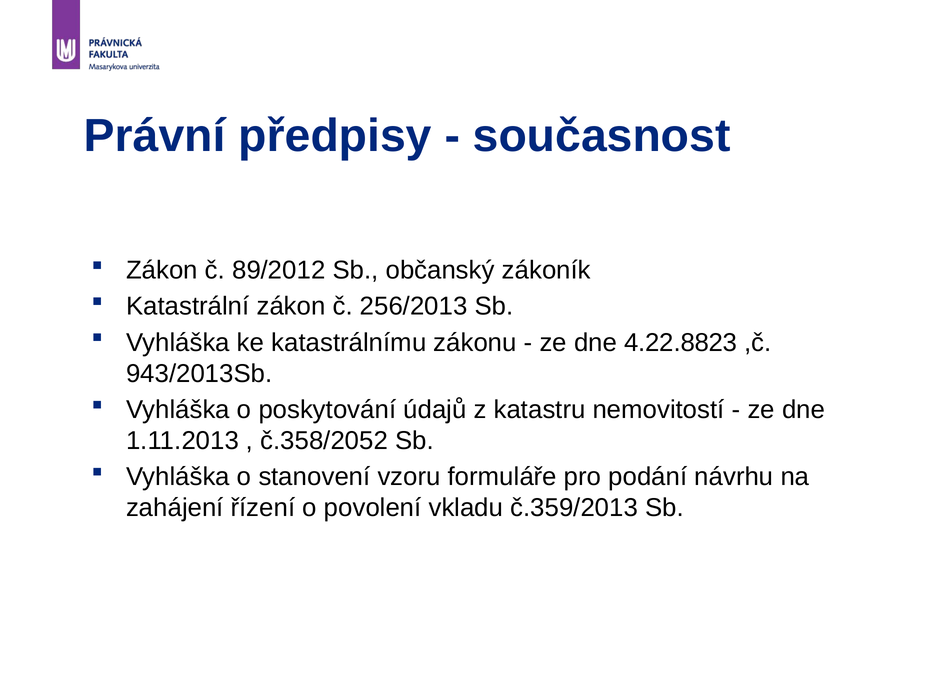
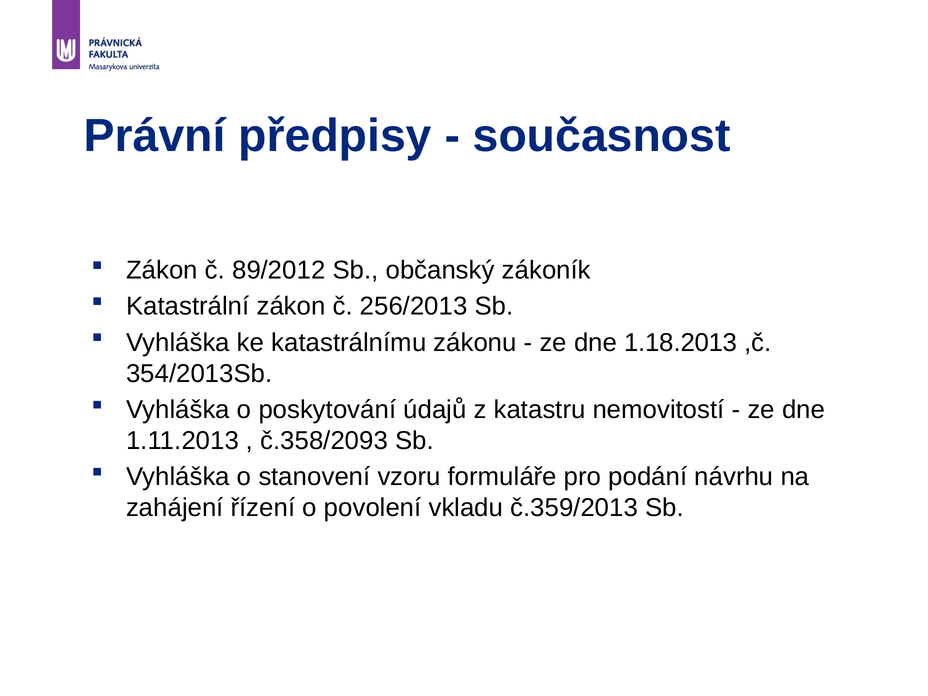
4.22.8823: 4.22.8823 -> 1.18.2013
943/2013Sb: 943/2013Sb -> 354/2013Sb
č.358/2052: č.358/2052 -> č.358/2093
